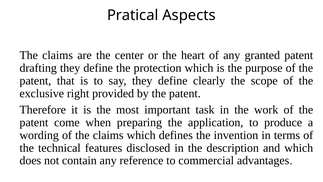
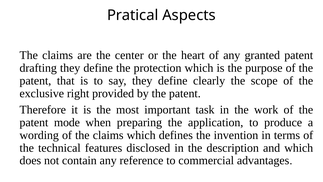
come: come -> mode
